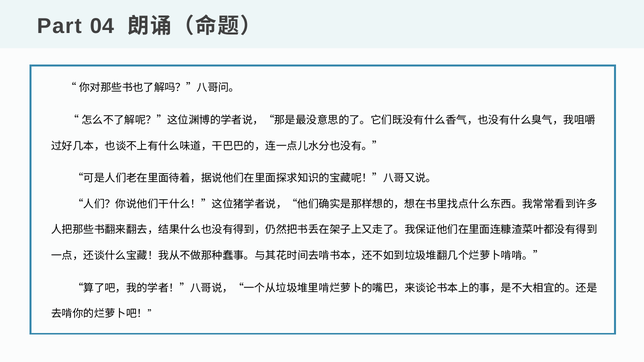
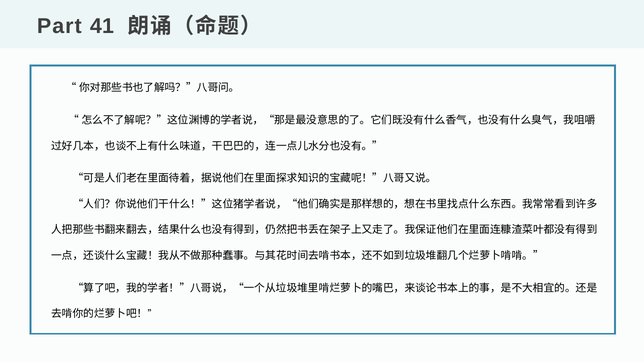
04: 04 -> 41
